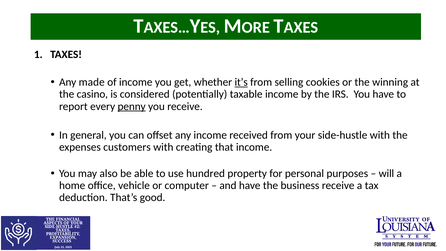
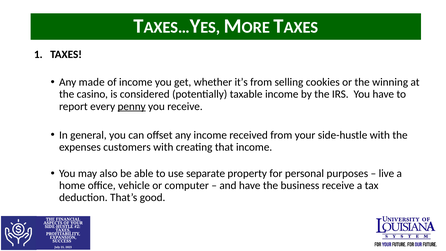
it’s underline: present -> none
hundred: hundred -> separate
will: will -> live
